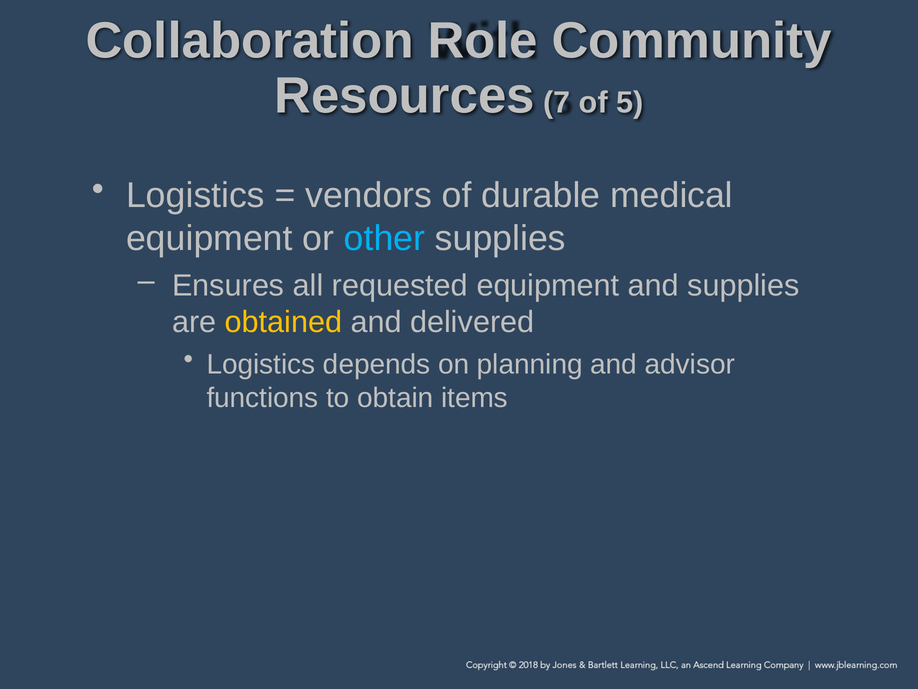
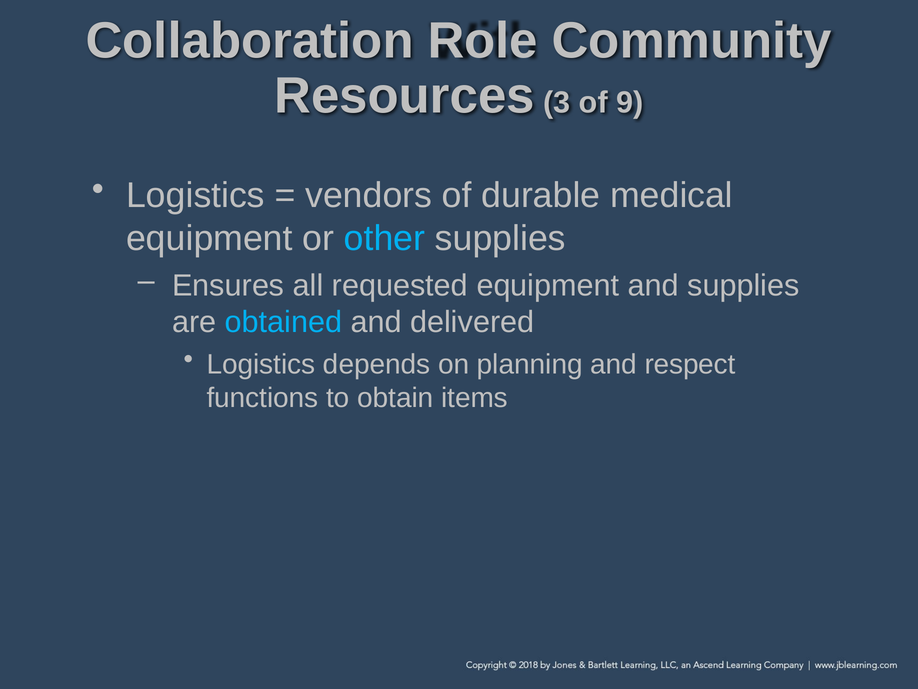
7: 7 -> 3
5: 5 -> 9
obtained colour: yellow -> light blue
advisor: advisor -> respect
